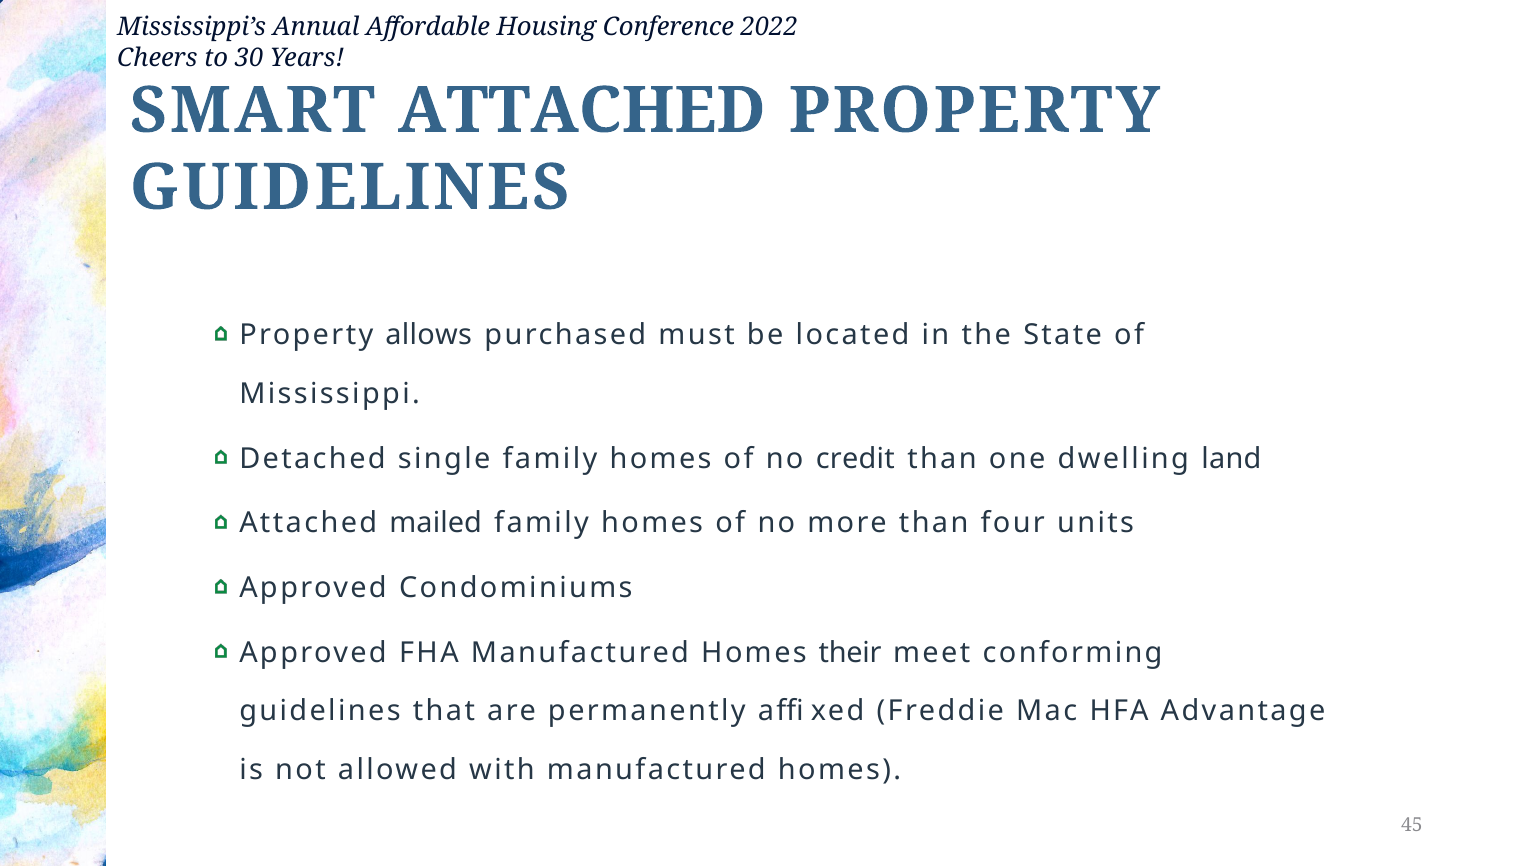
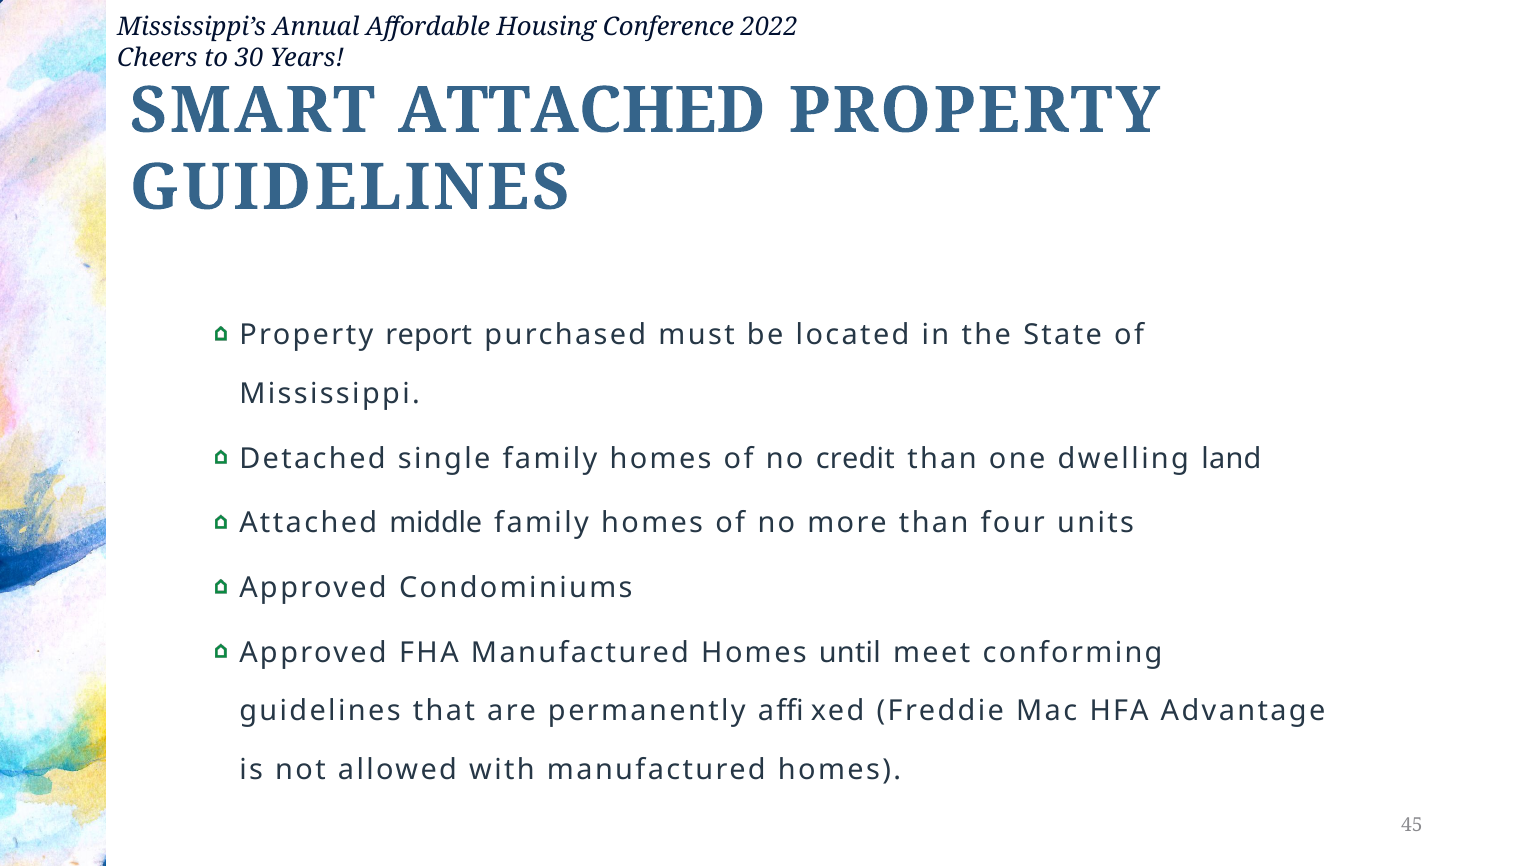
allows: allows -> report
mailed: mailed -> middle
their: their -> until
